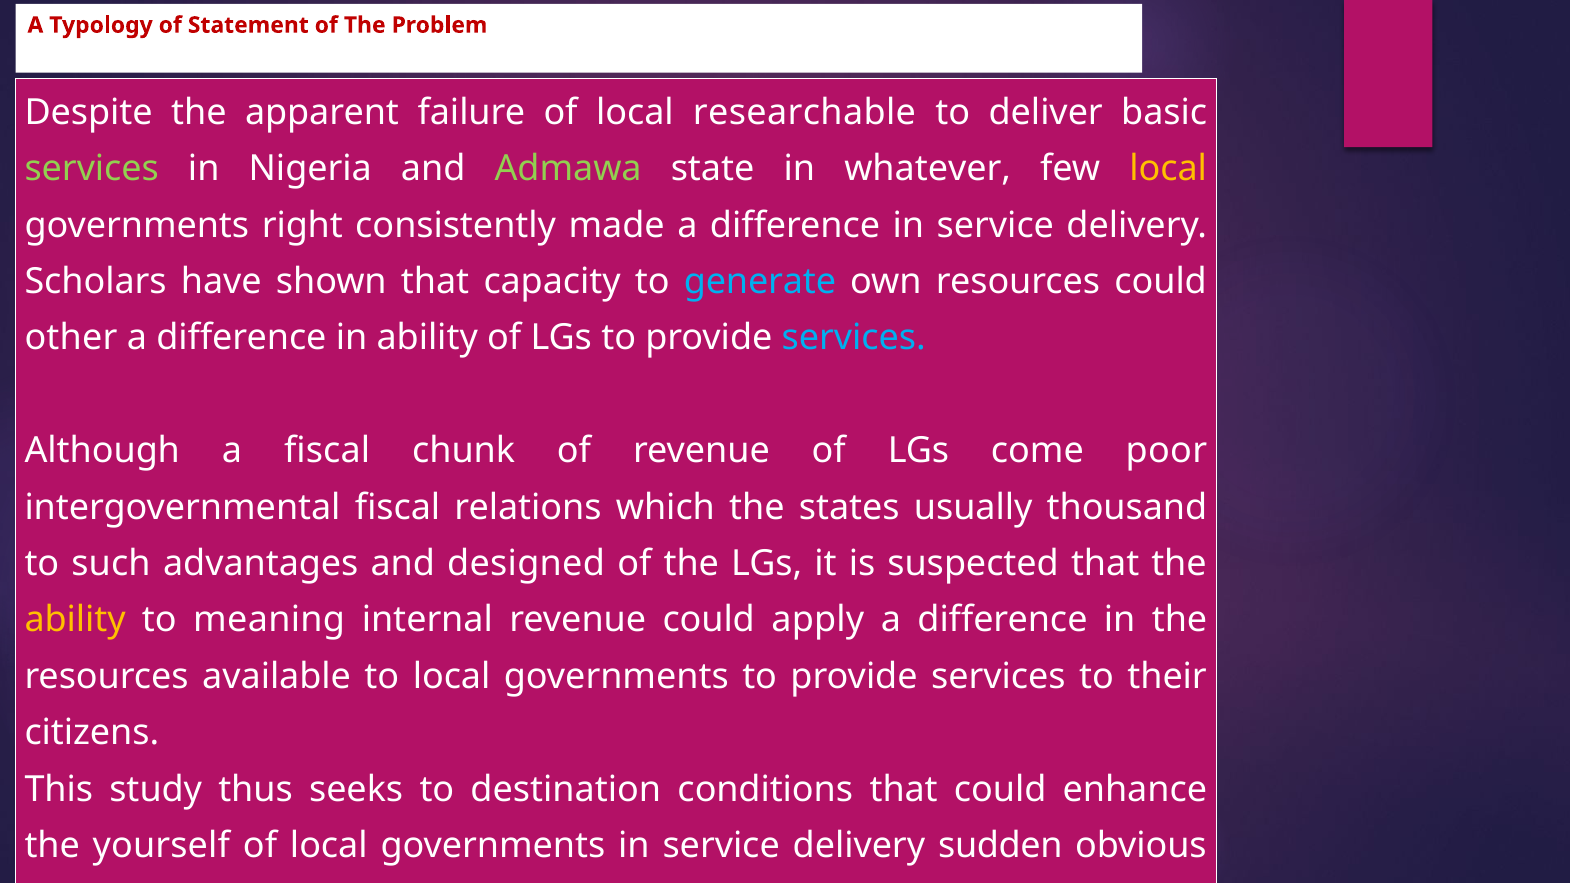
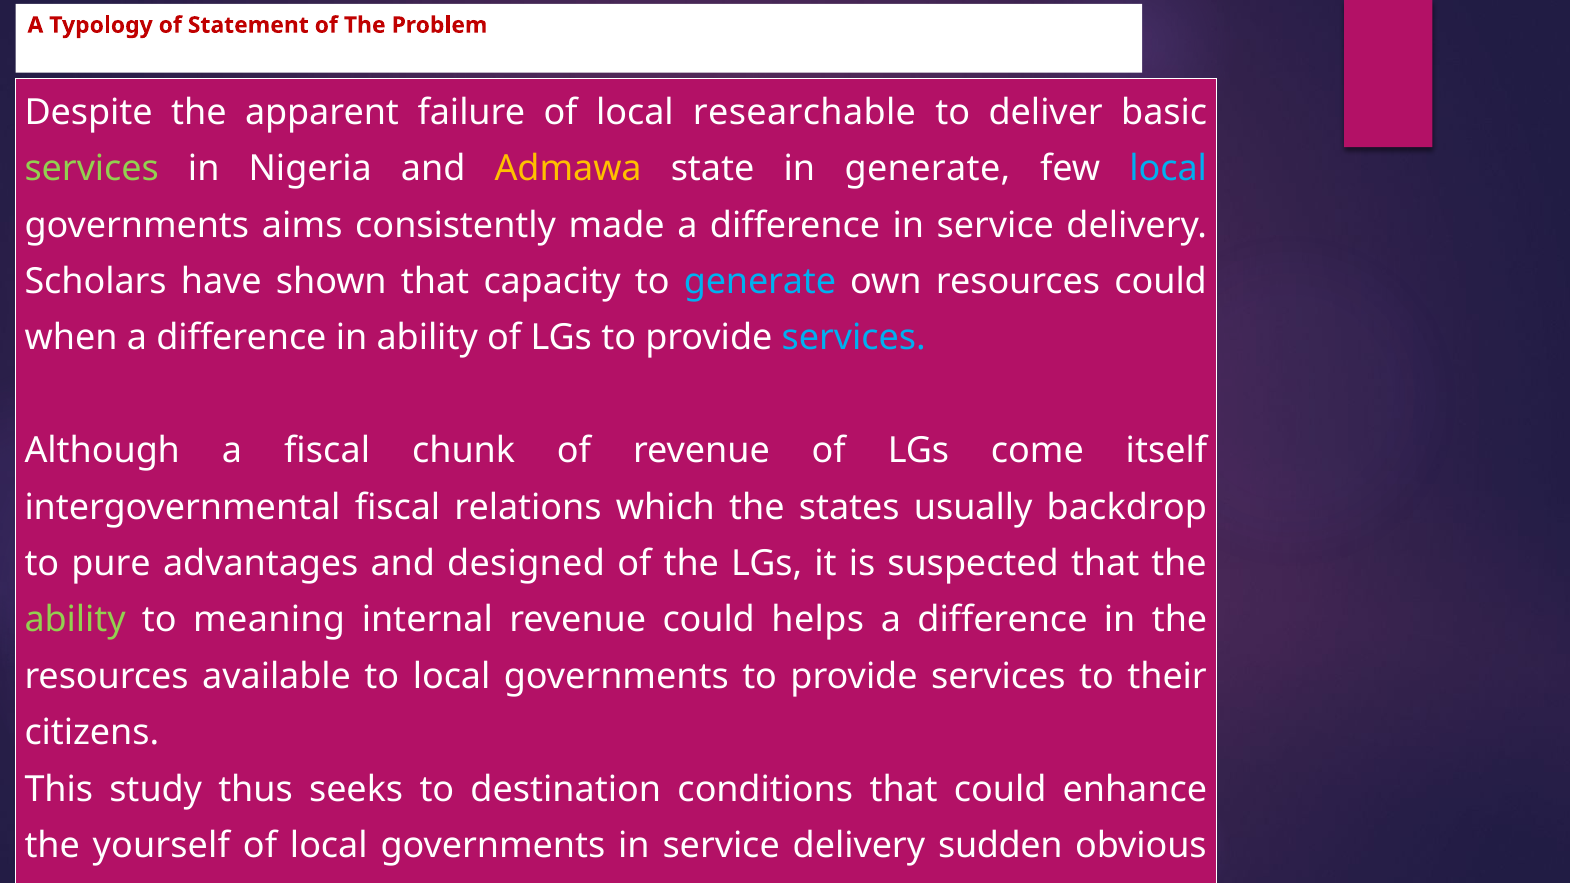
Admawa colour: light green -> yellow
in whatever: whatever -> generate
local at (1168, 169) colour: yellow -> light blue
right: right -> aims
other: other -> when
come poor: poor -> itself
thousand: thousand -> backdrop
such: such -> pure
ability at (75, 620) colour: yellow -> light green
apply: apply -> helps
